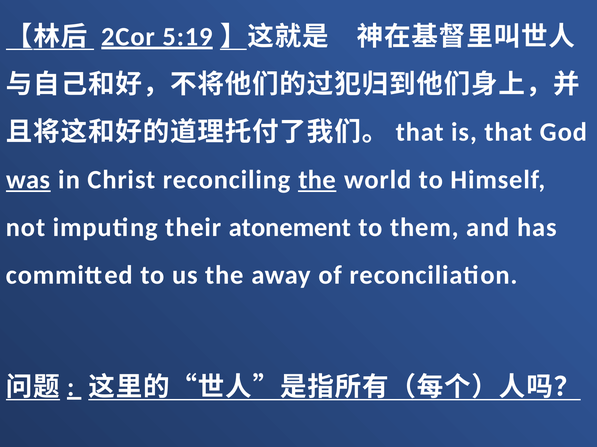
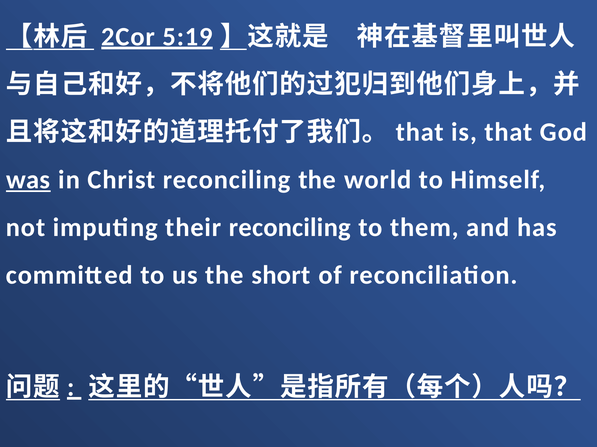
the at (317, 180) underline: present -> none
their atonement: atonement -> reconciling
away: away -> short
